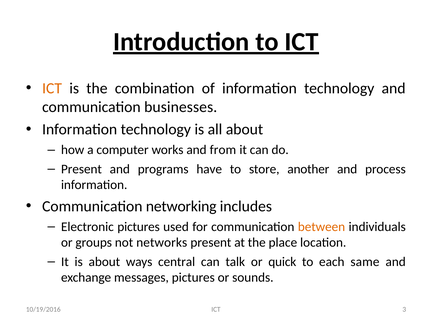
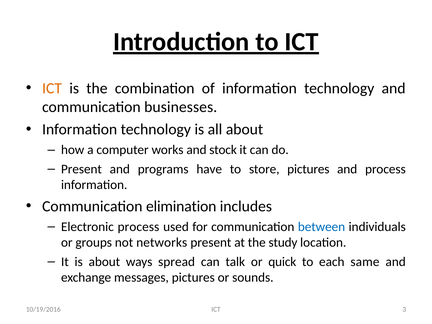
from: from -> stock
store another: another -> pictures
networking: networking -> elimination
Electronic pictures: pictures -> process
between colour: orange -> blue
place: place -> study
central: central -> spread
